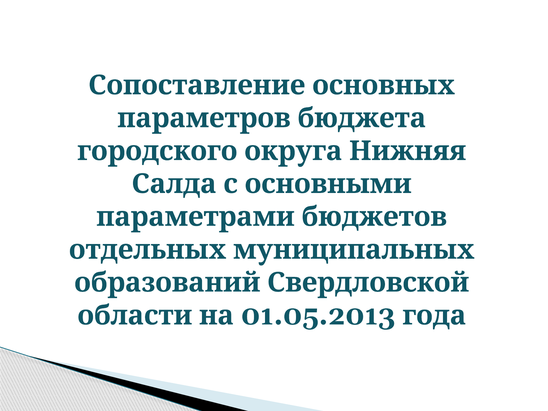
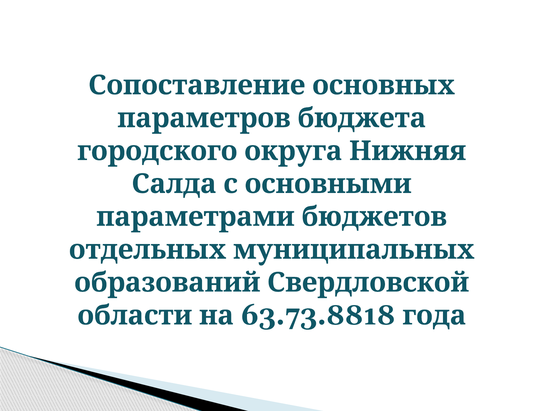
01.05.2013: 01.05.2013 -> 63.73.8818
